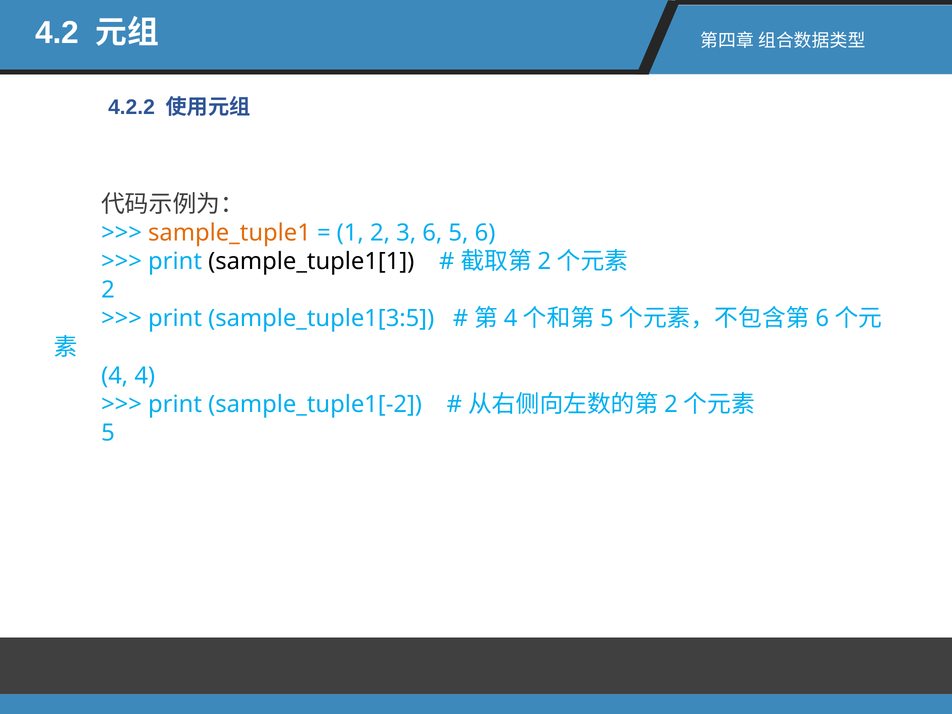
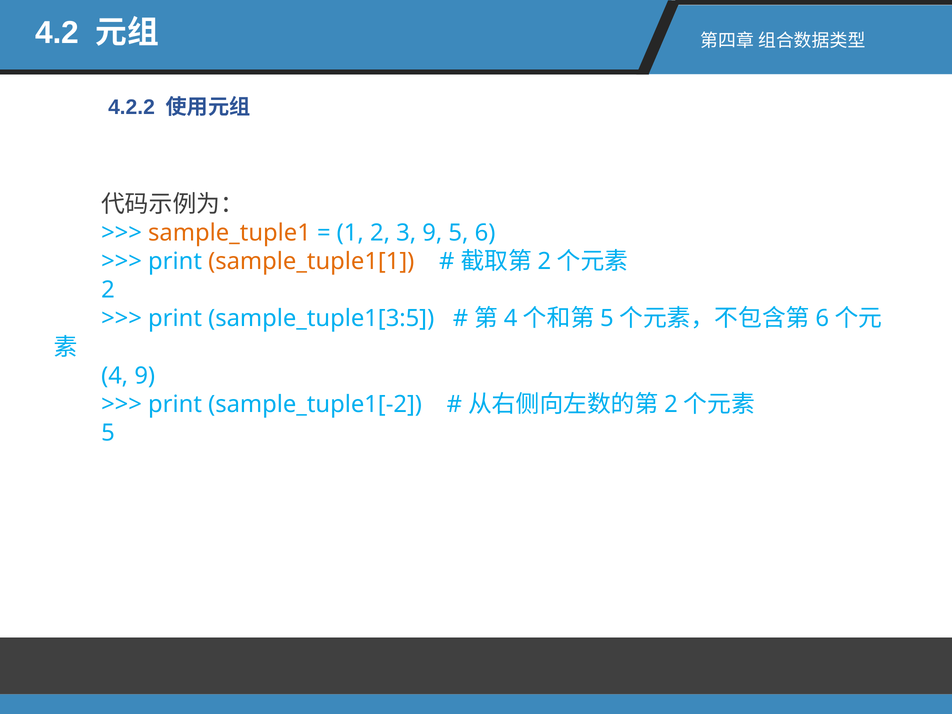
3 6: 6 -> 9
sample_tuple1[1 colour: black -> orange
4 4: 4 -> 9
